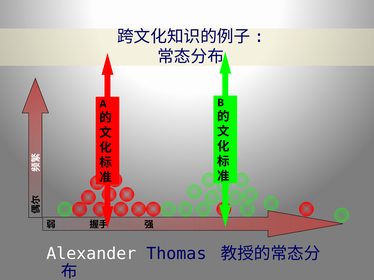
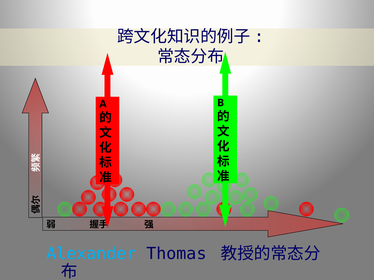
Alexander colour: white -> light blue
